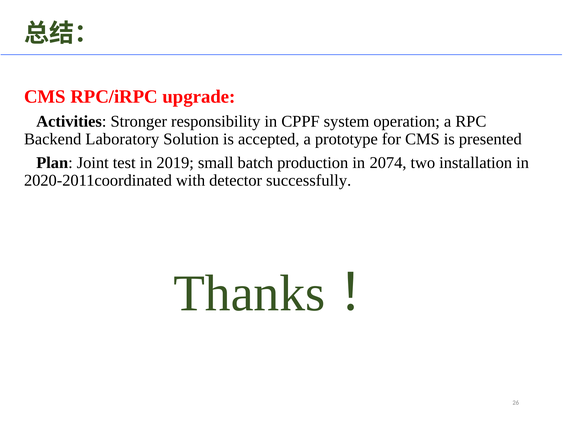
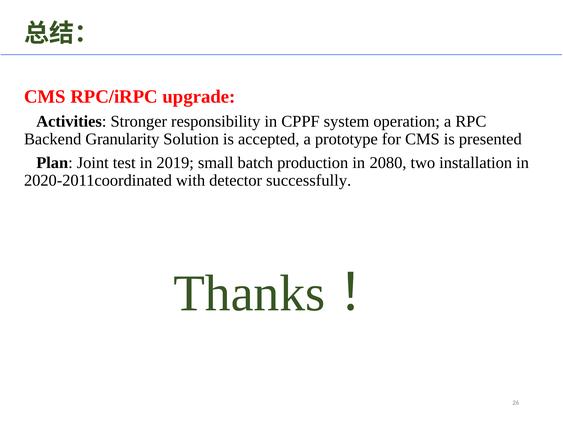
Laboratory: Laboratory -> Granularity
2074: 2074 -> 2080
